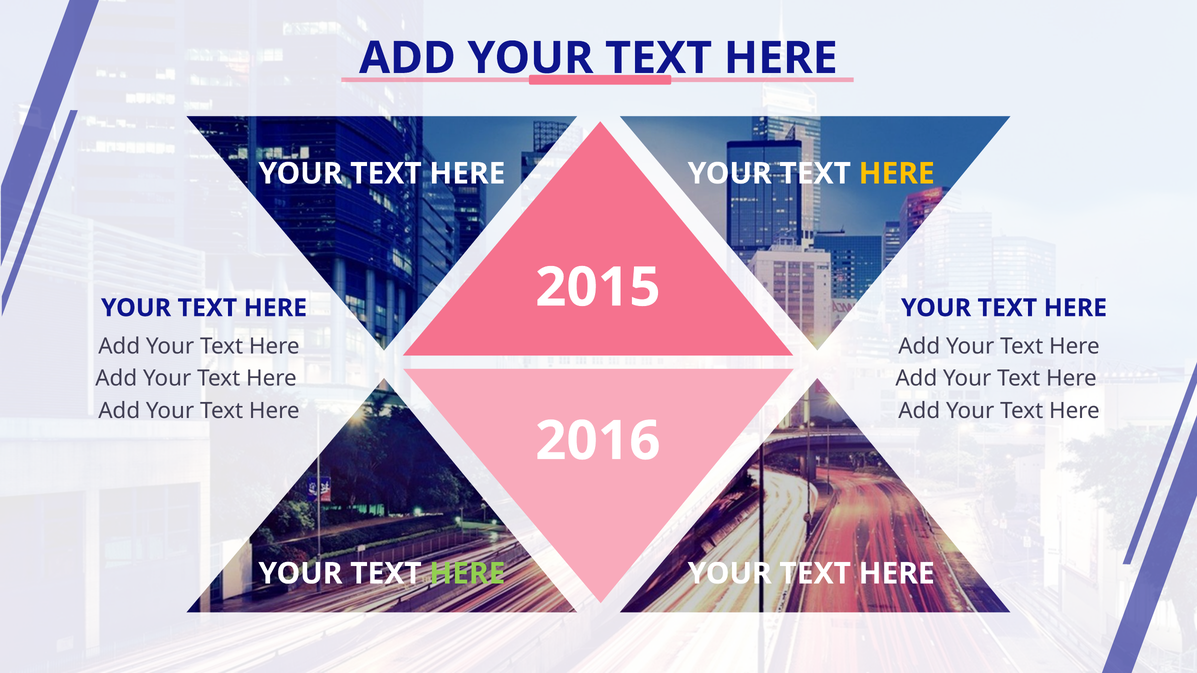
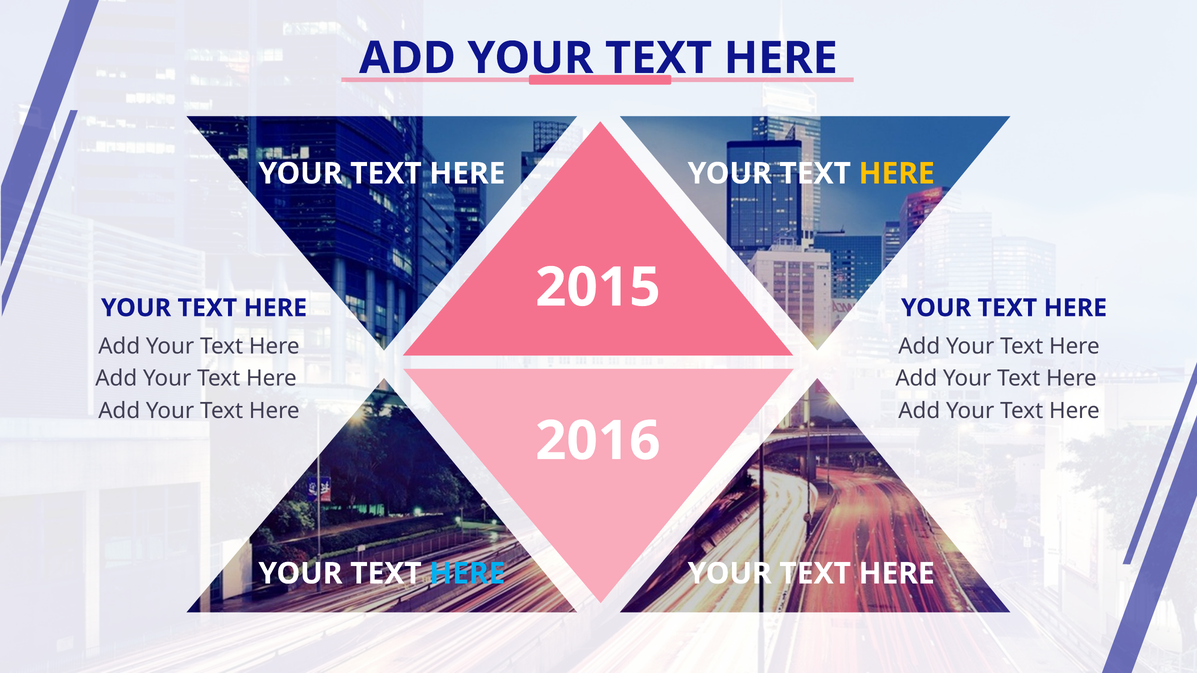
HERE at (467, 574) colour: light green -> light blue
